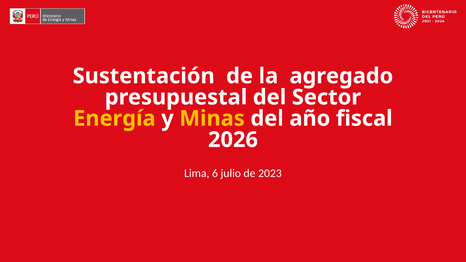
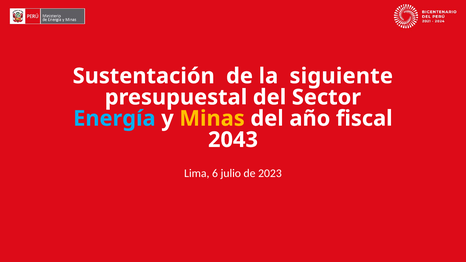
agregado: agregado -> siguiente
Energía colour: yellow -> light blue
2026: 2026 -> 2043
